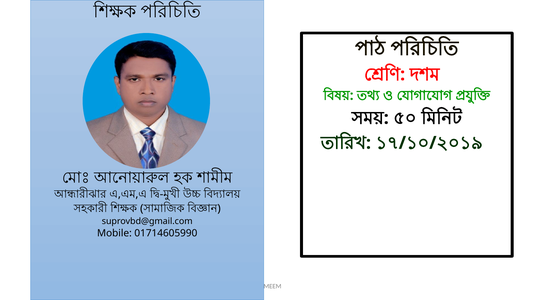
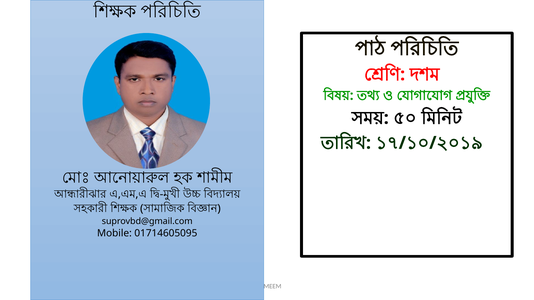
01714605990: 01714605990 -> 01714605095
